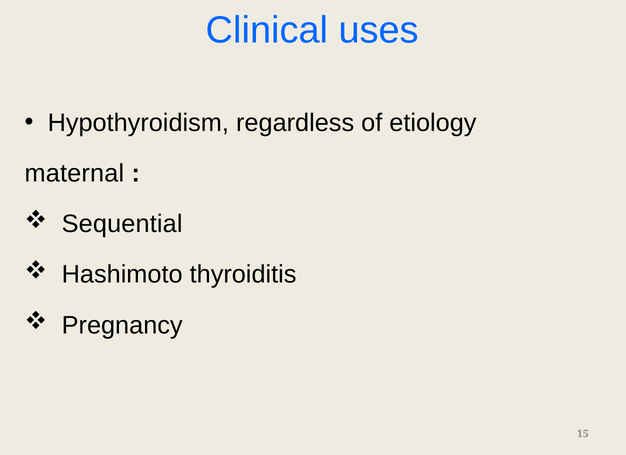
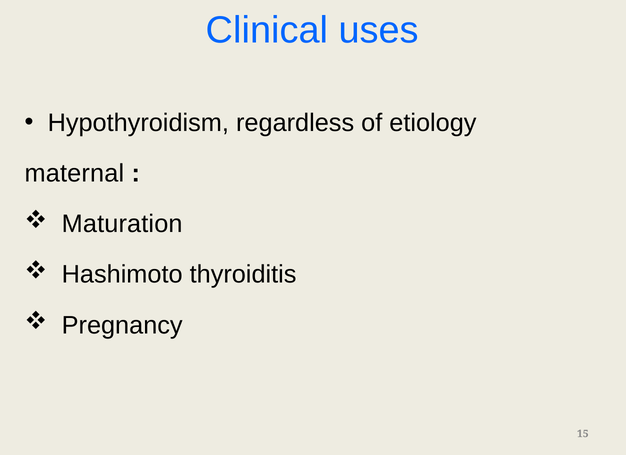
Sequential: Sequential -> Maturation
